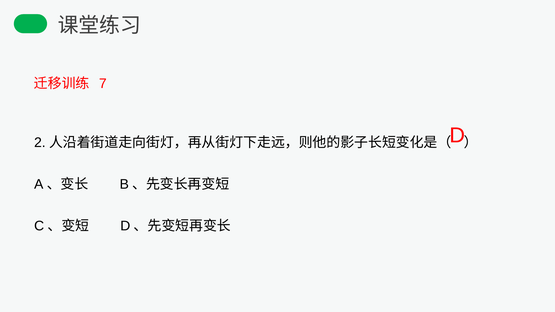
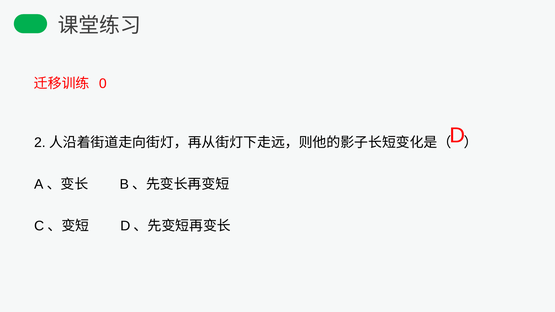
7: 7 -> 0
